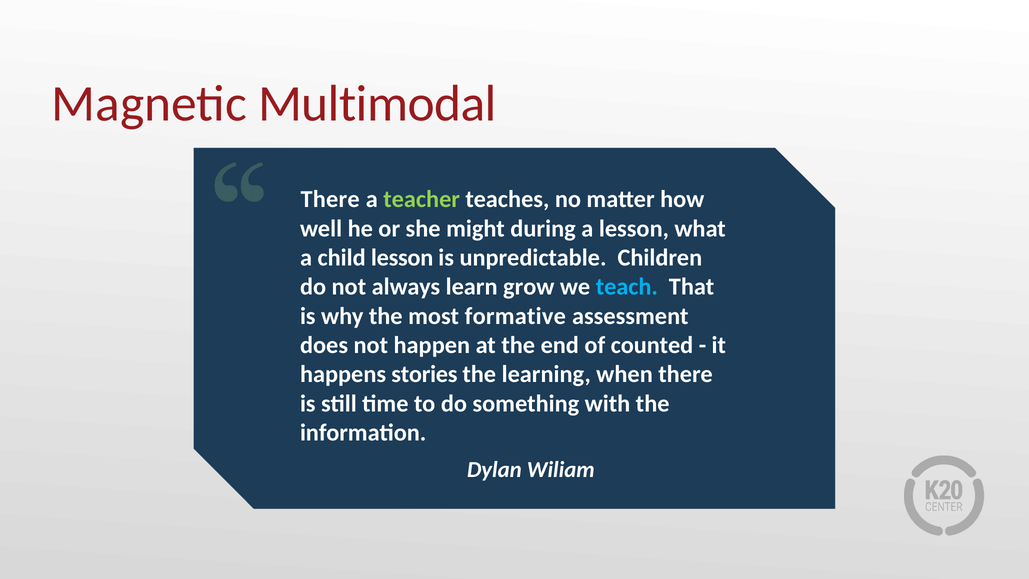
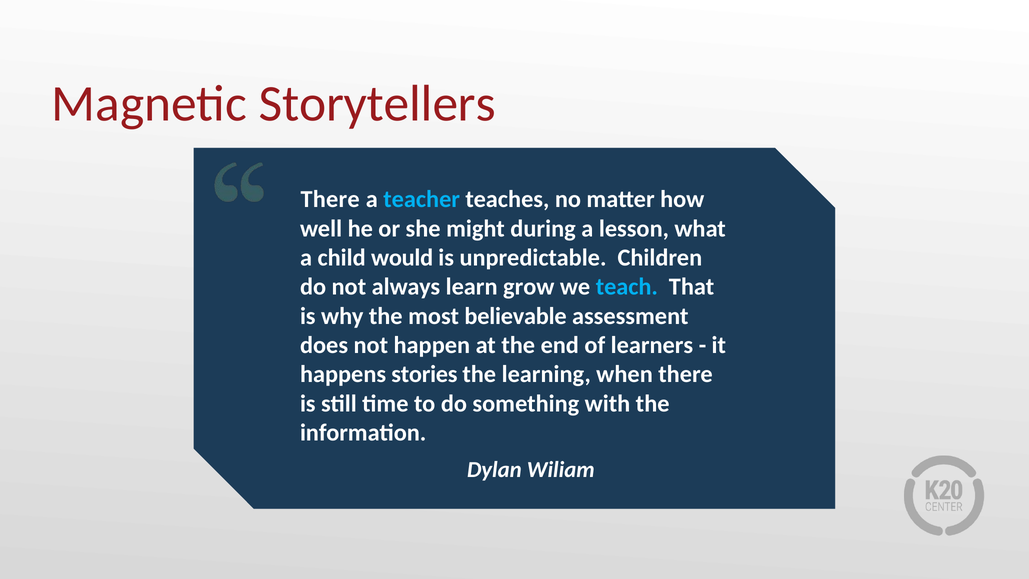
Multimodal: Multimodal -> Storytellers
teacher colour: light green -> light blue
child lesson: lesson -> would
formative: formative -> believable
counted: counted -> learners
